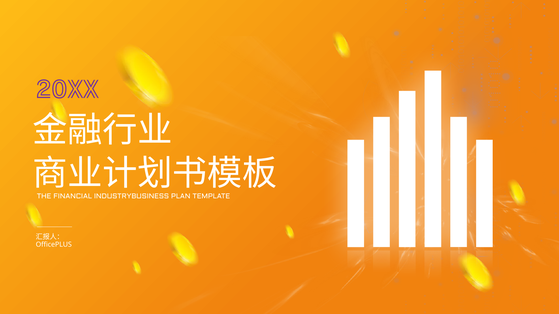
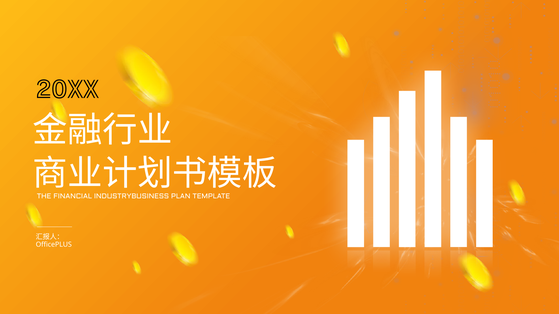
20XX colour: purple -> black
